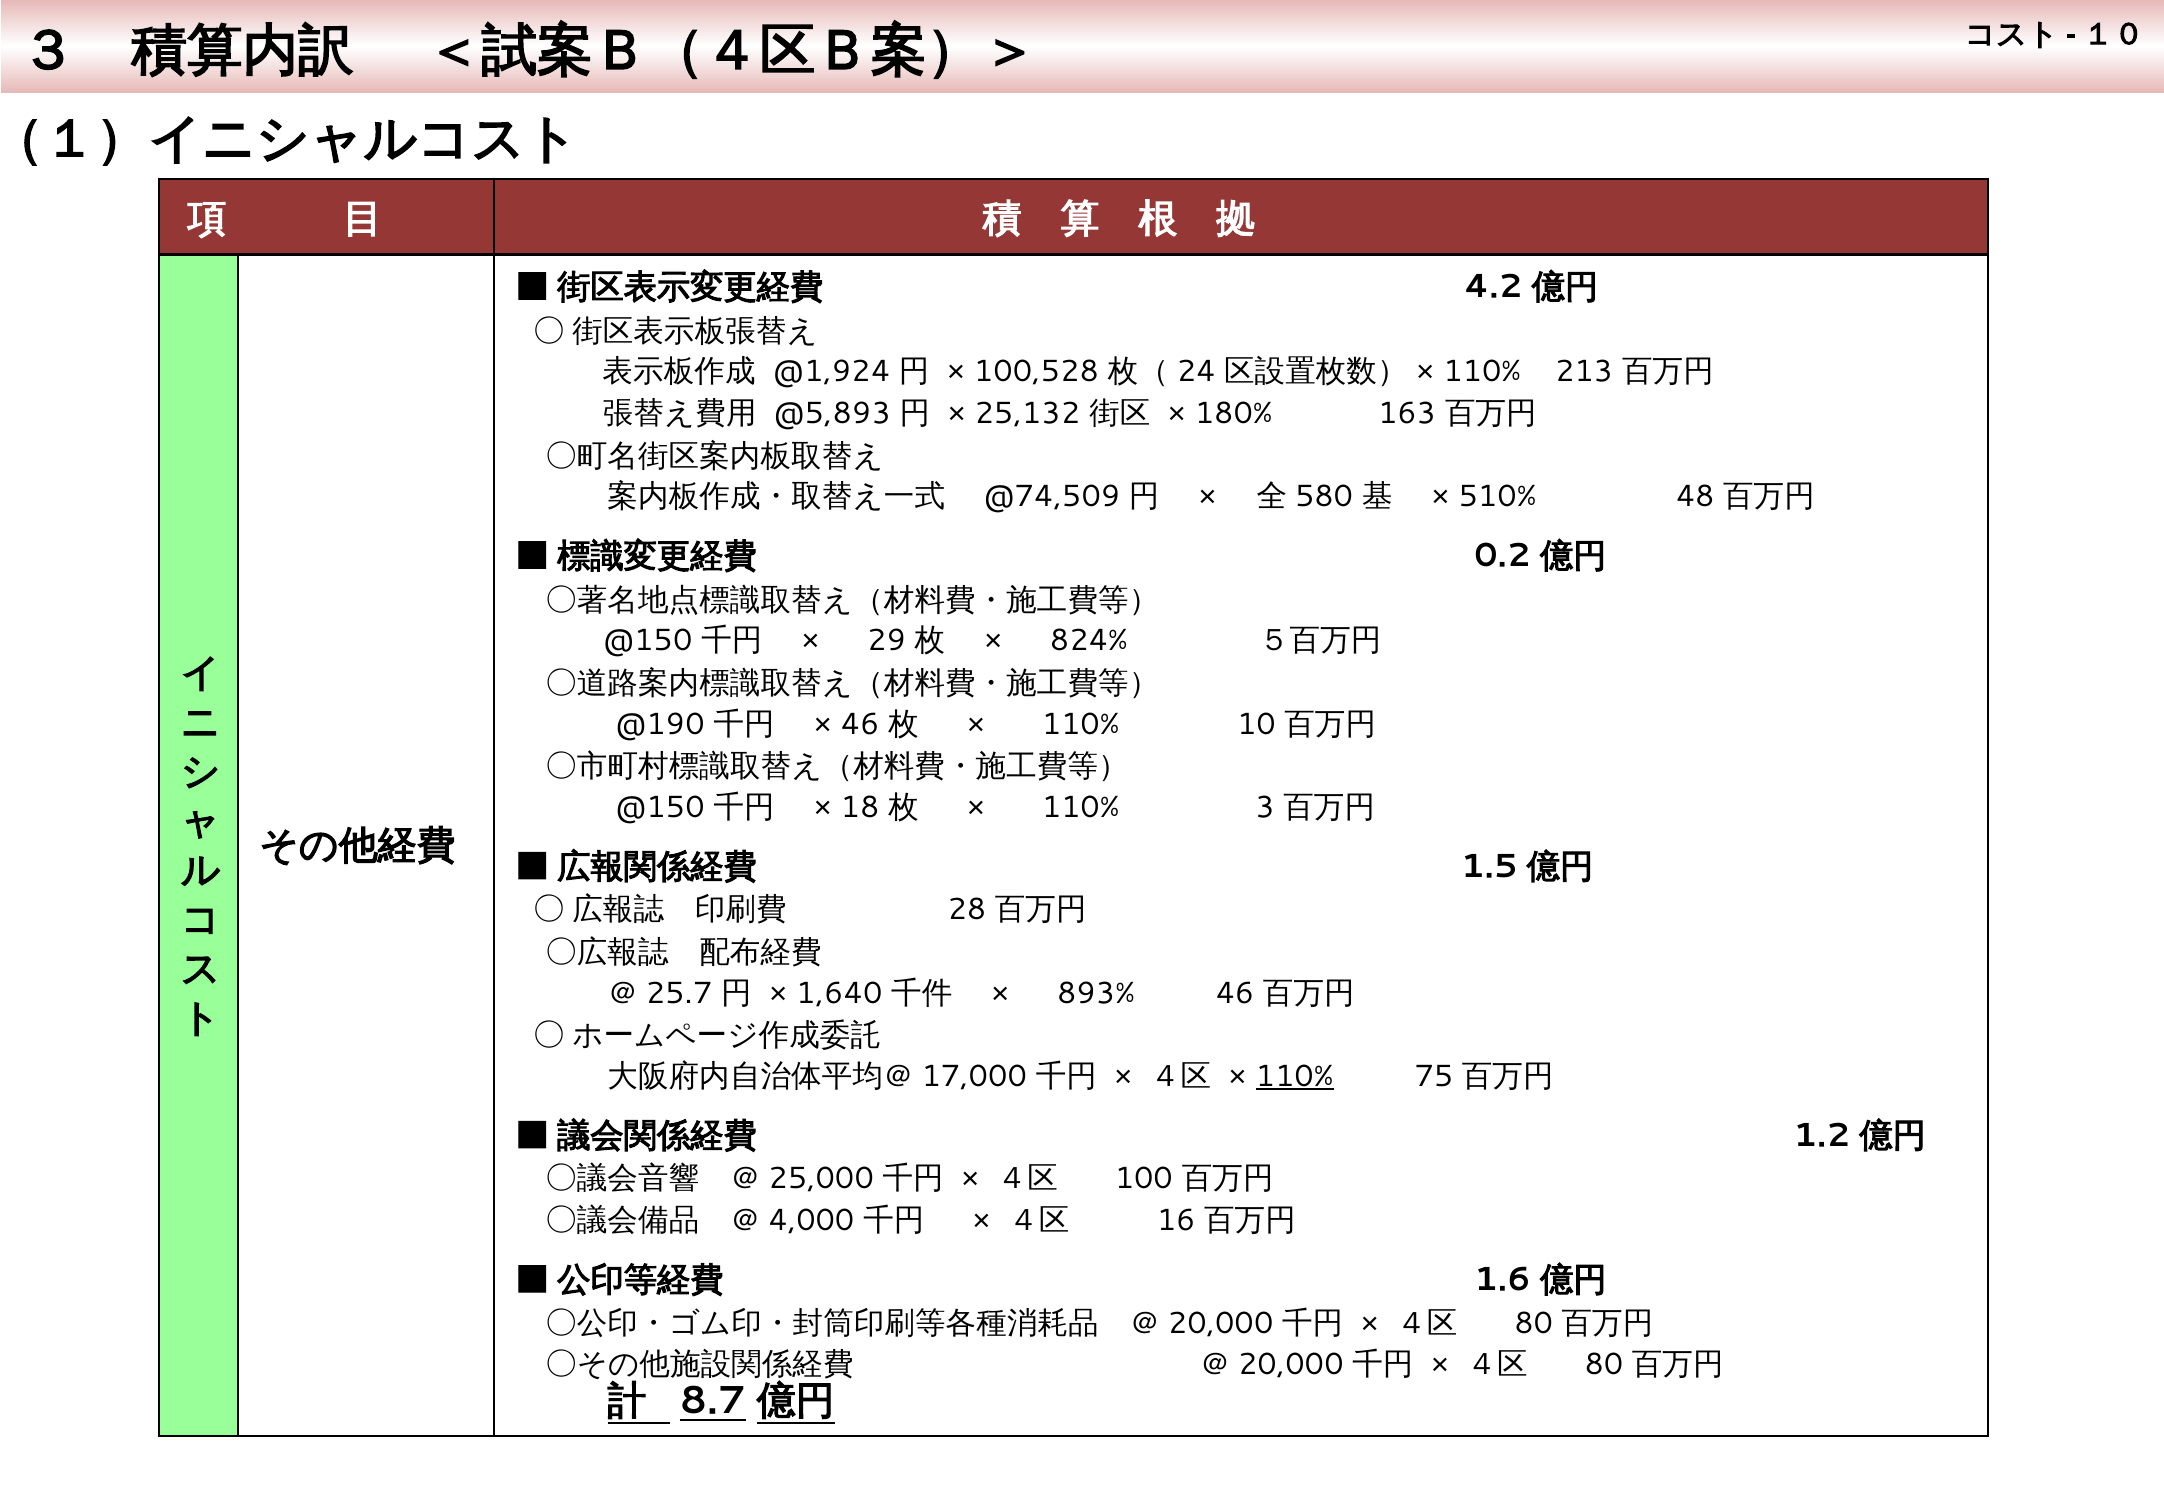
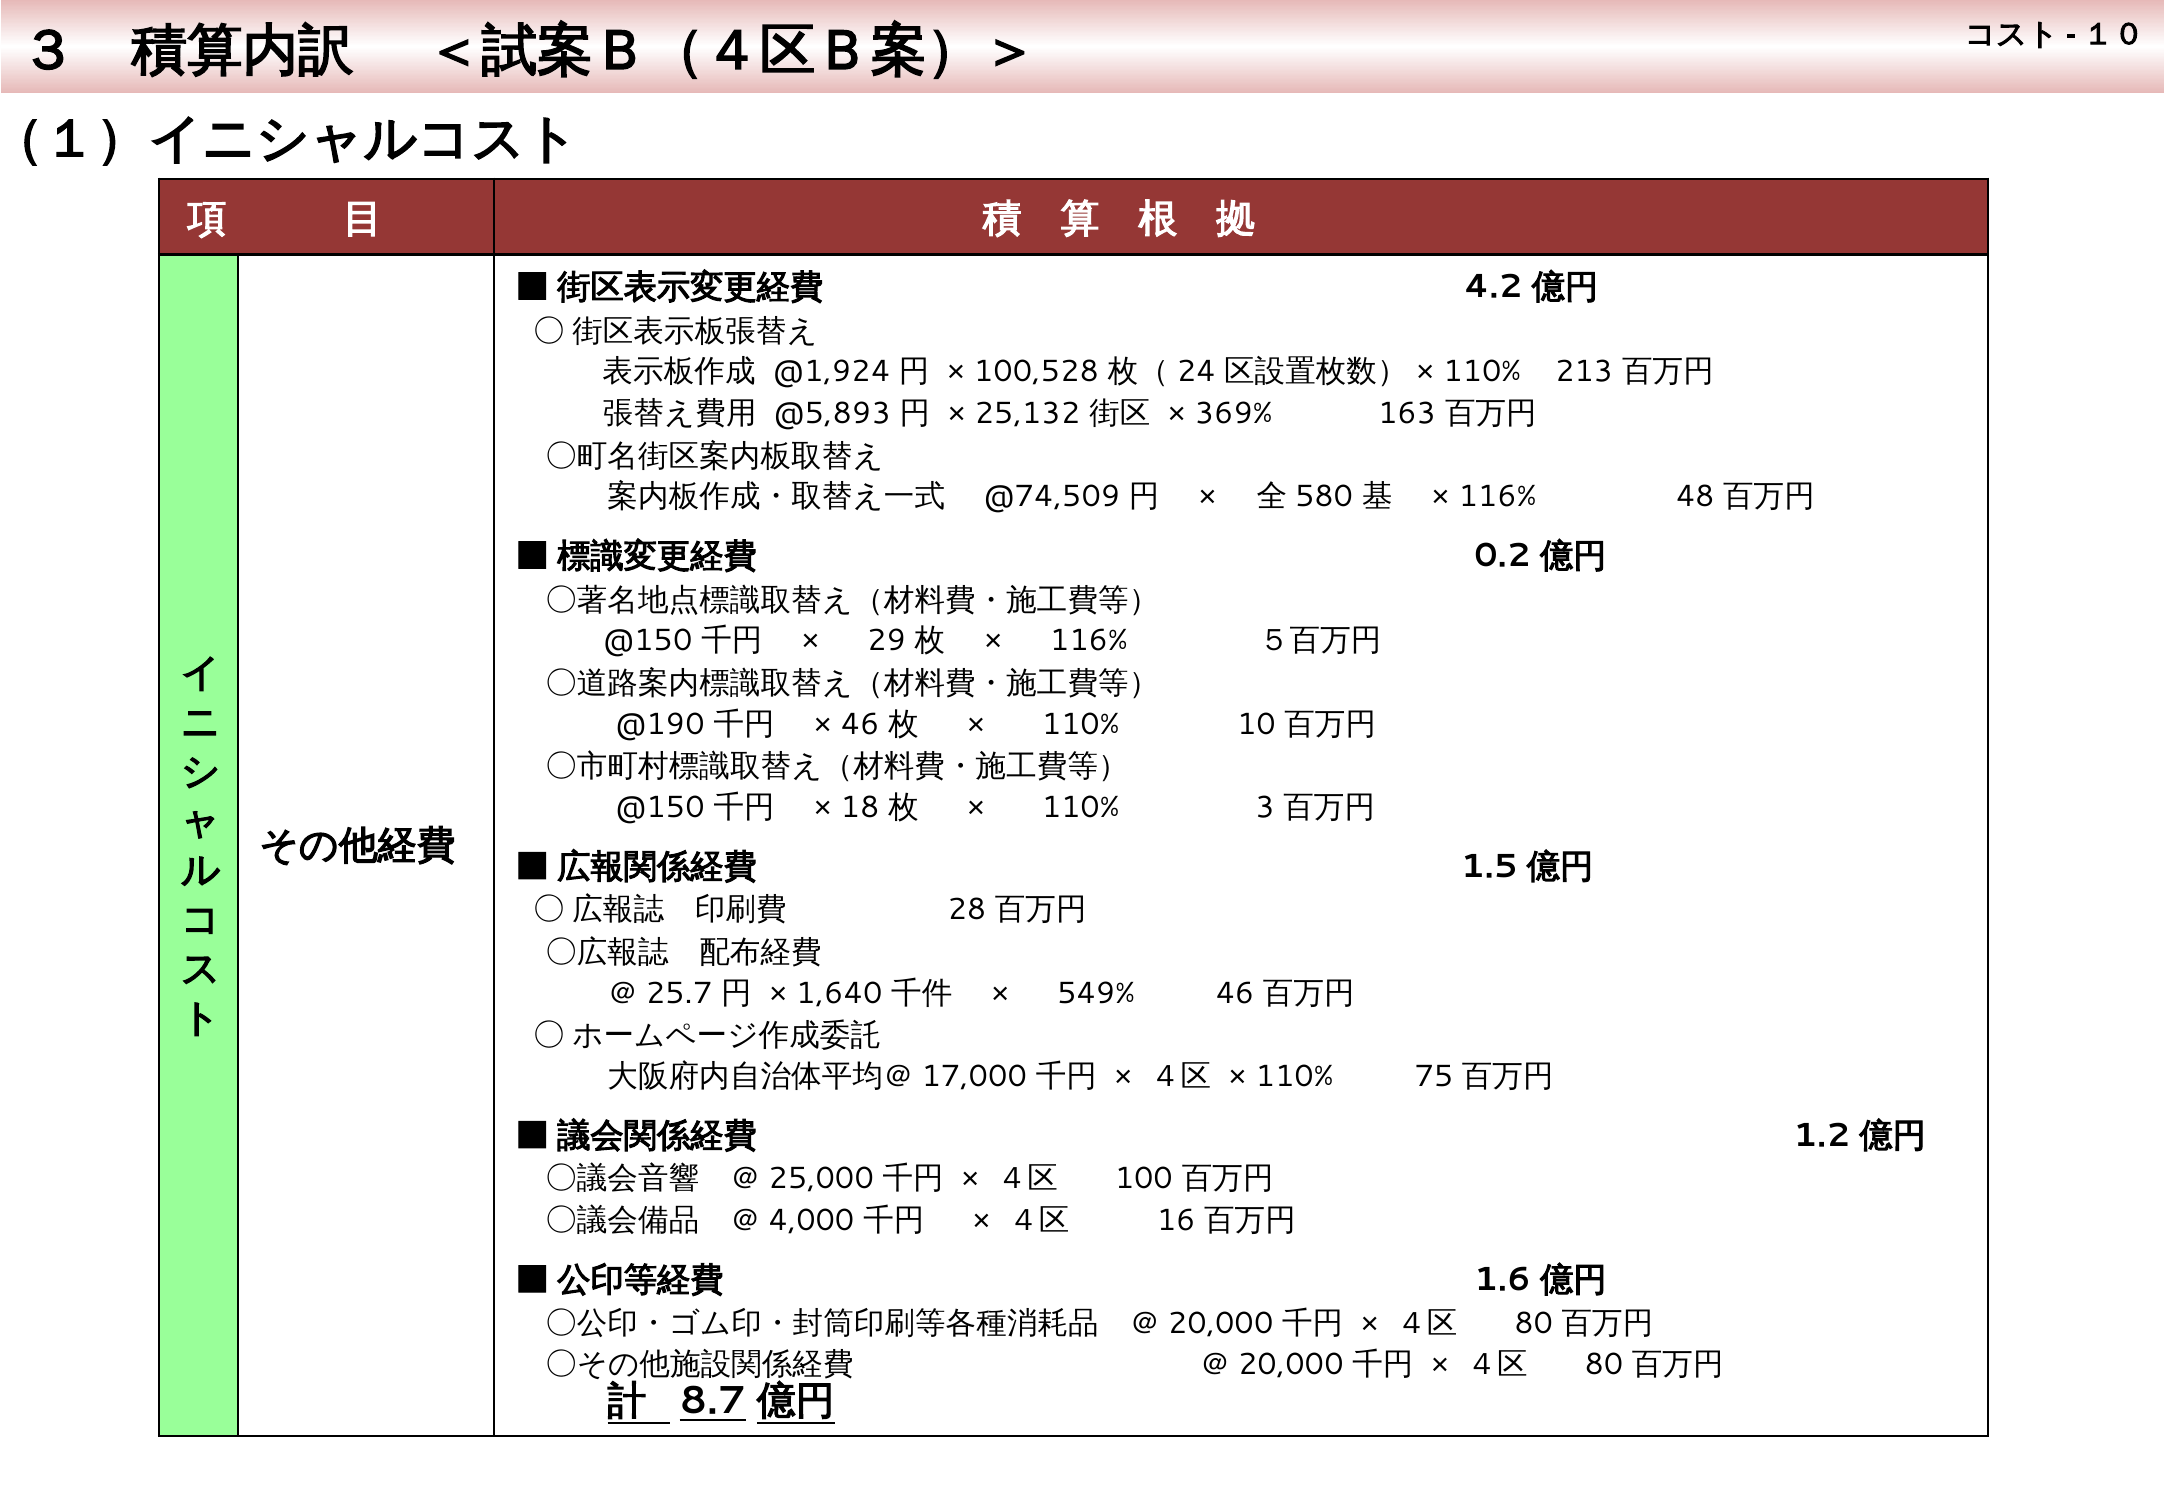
180%: 180% -> 369%
510% at (1498, 497): 510% -> 116%
824% at (1089, 641): 824% -> 116%
893%: 893% -> 549%
110% at (1295, 1076) underline: present -> none
